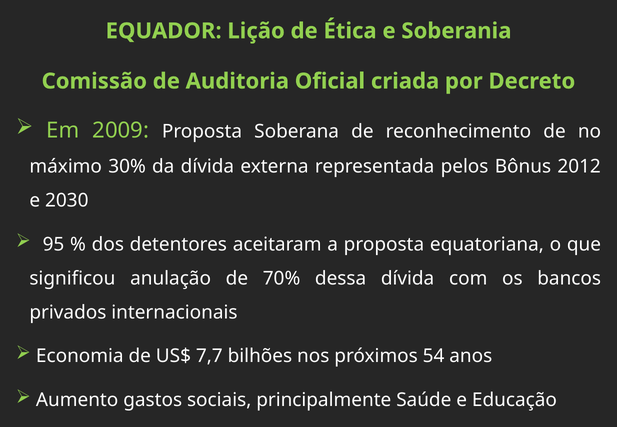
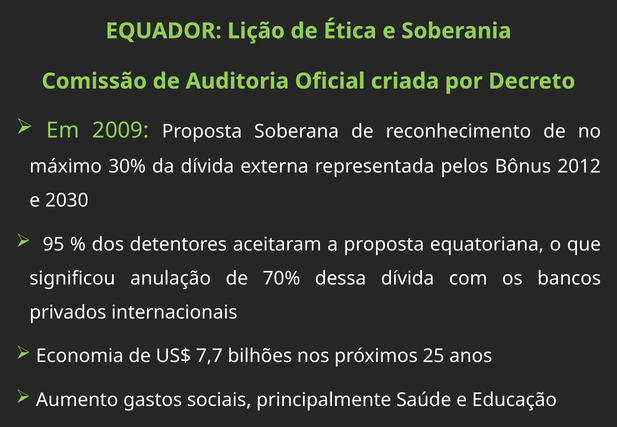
54: 54 -> 25
